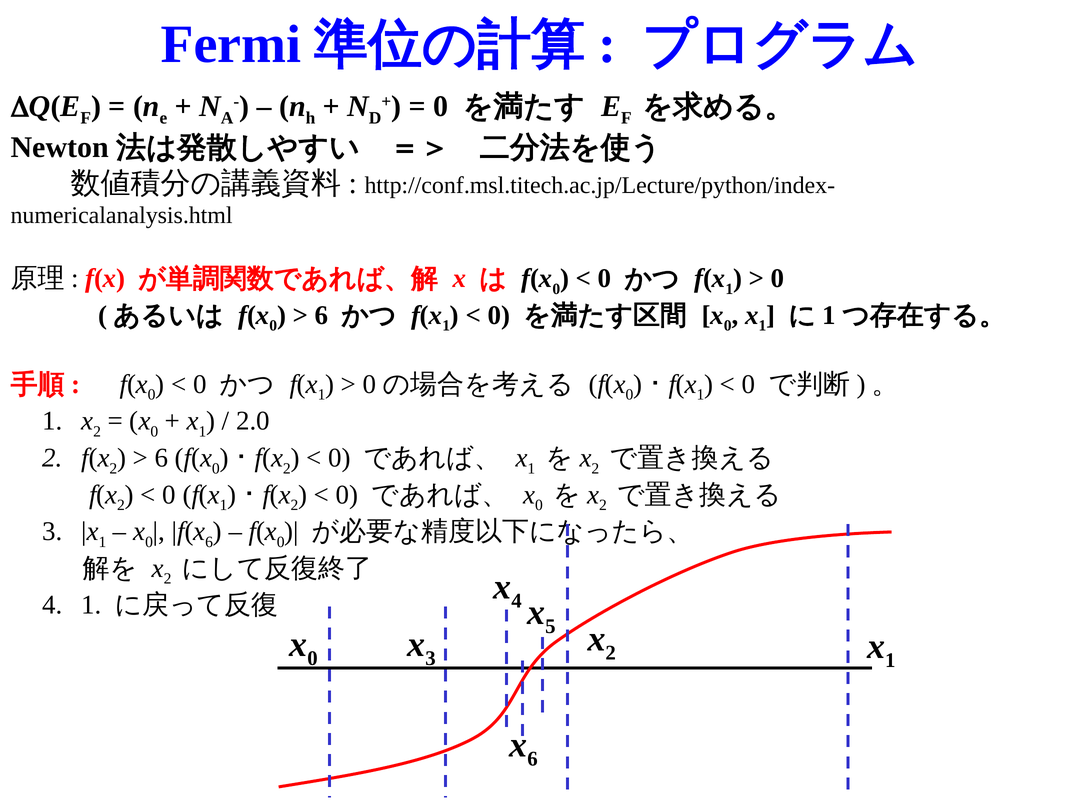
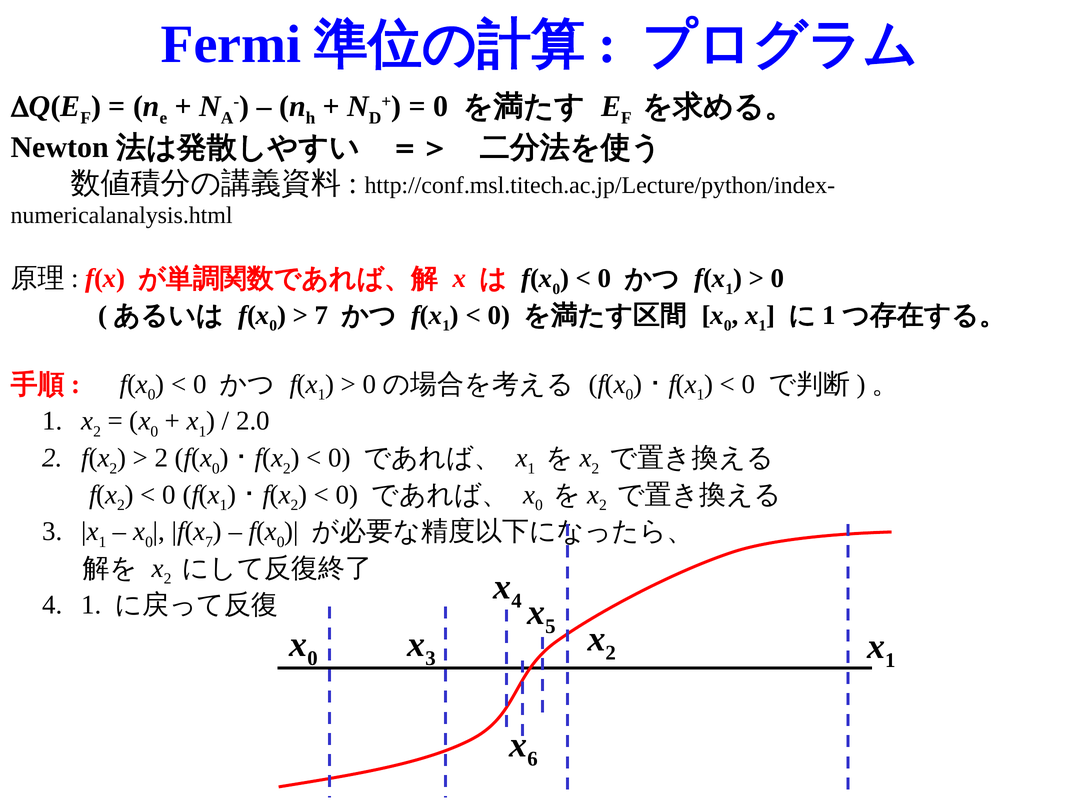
6 at (322, 315): 6 -> 7
6 at (161, 458): 6 -> 2
6 at (209, 542): 6 -> 7
